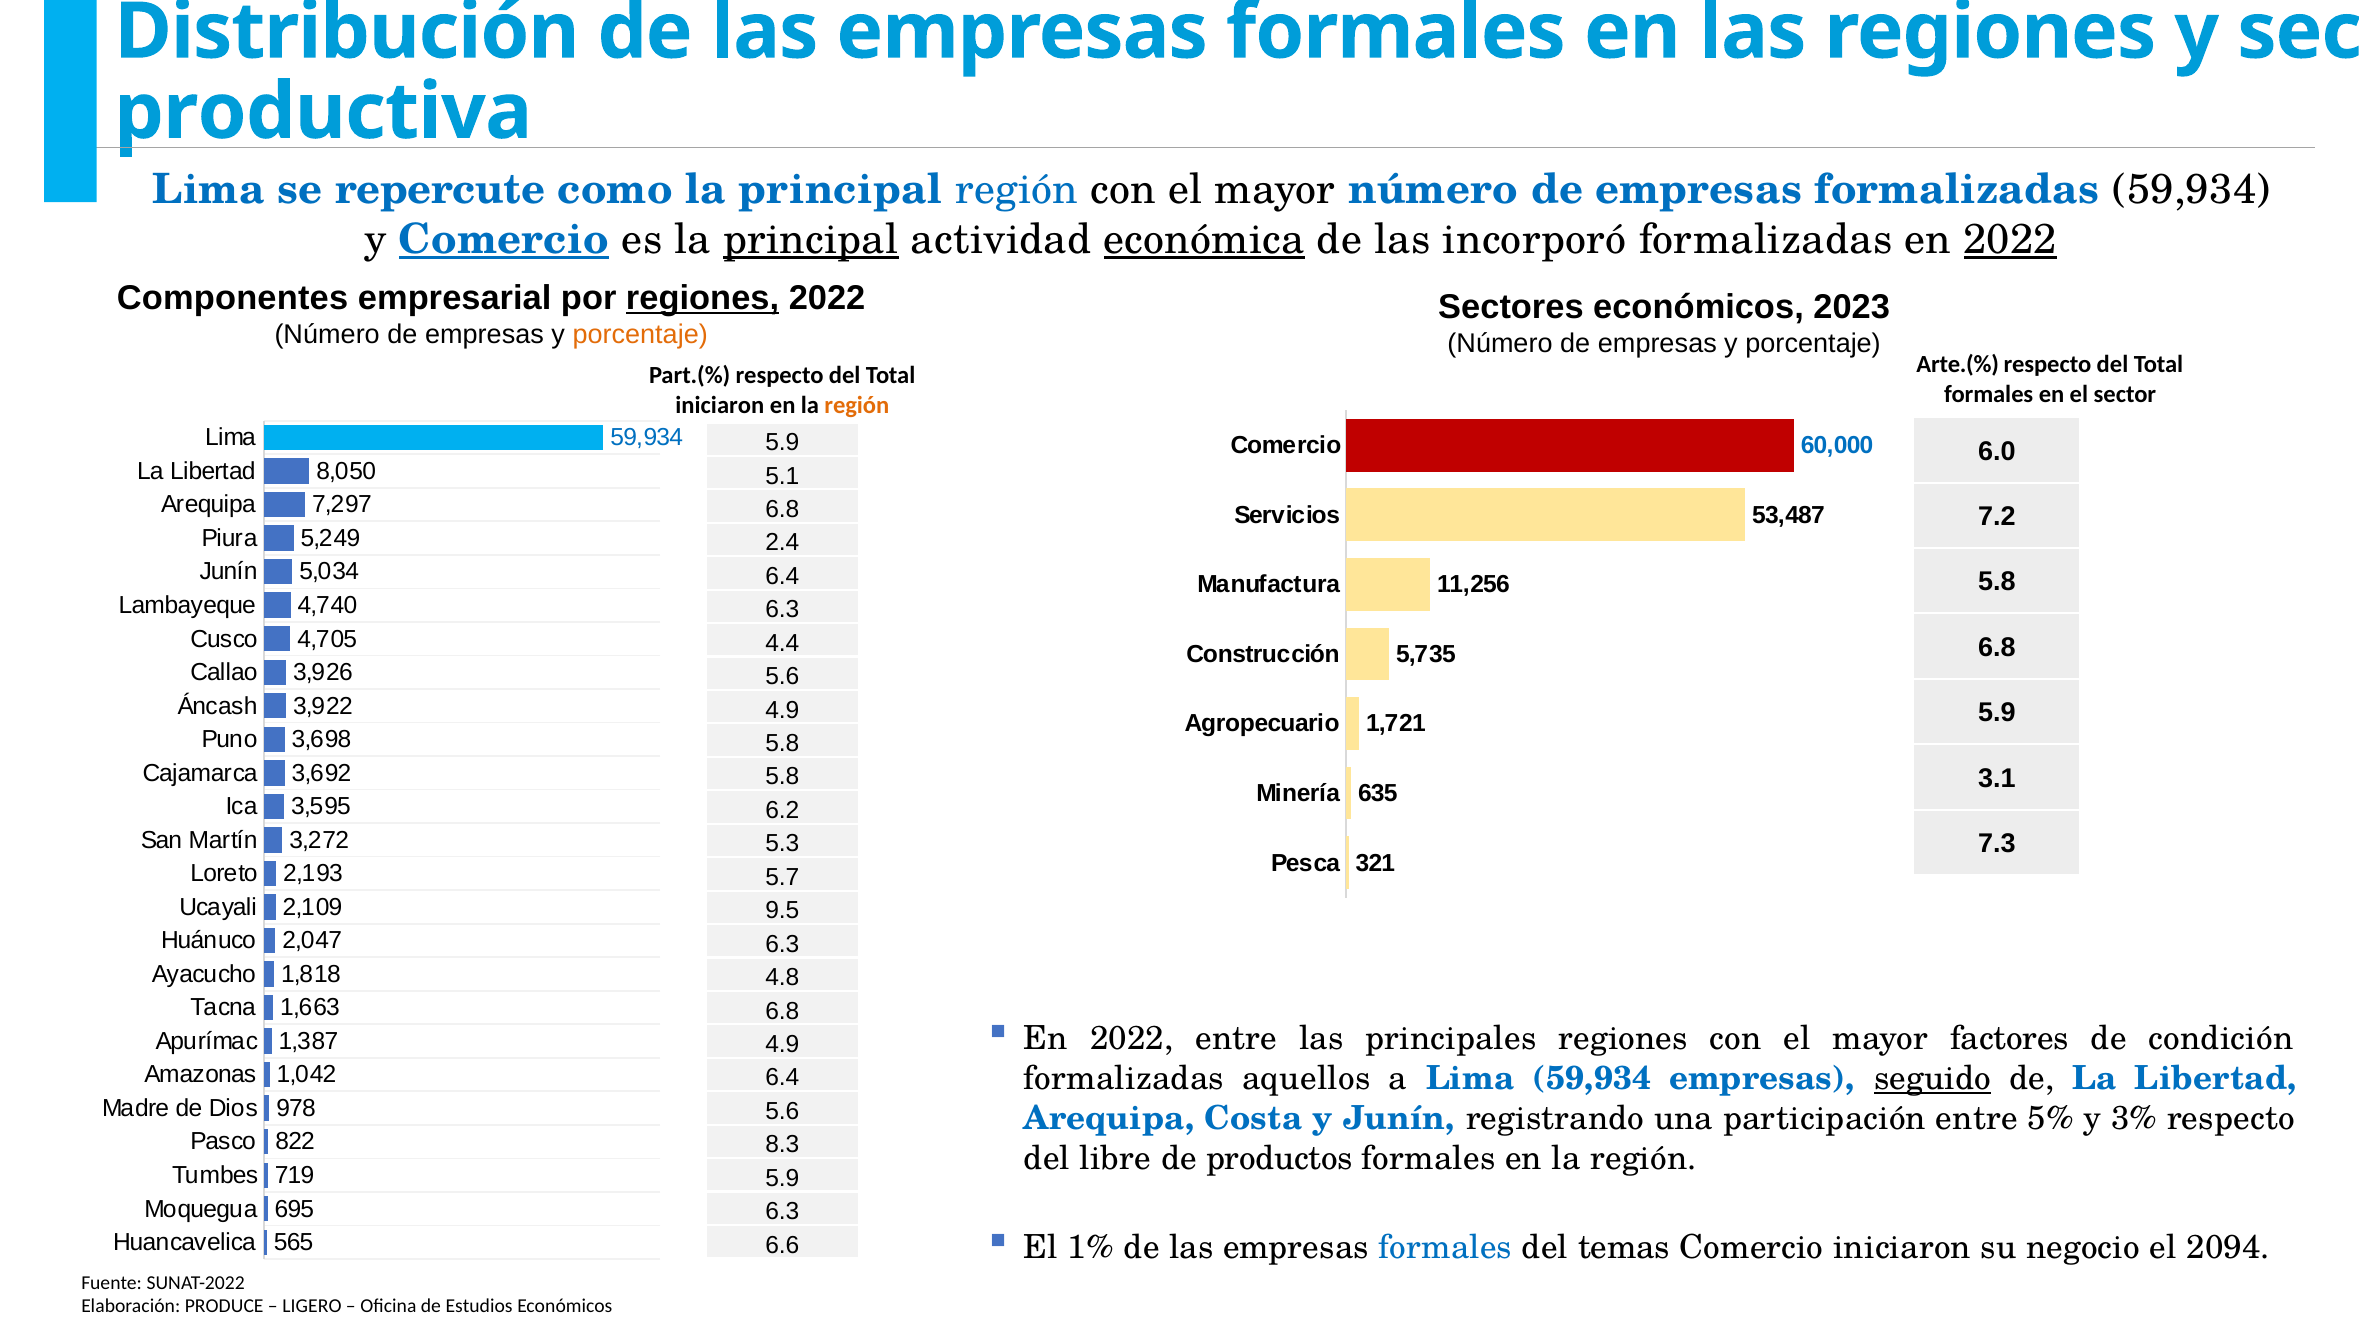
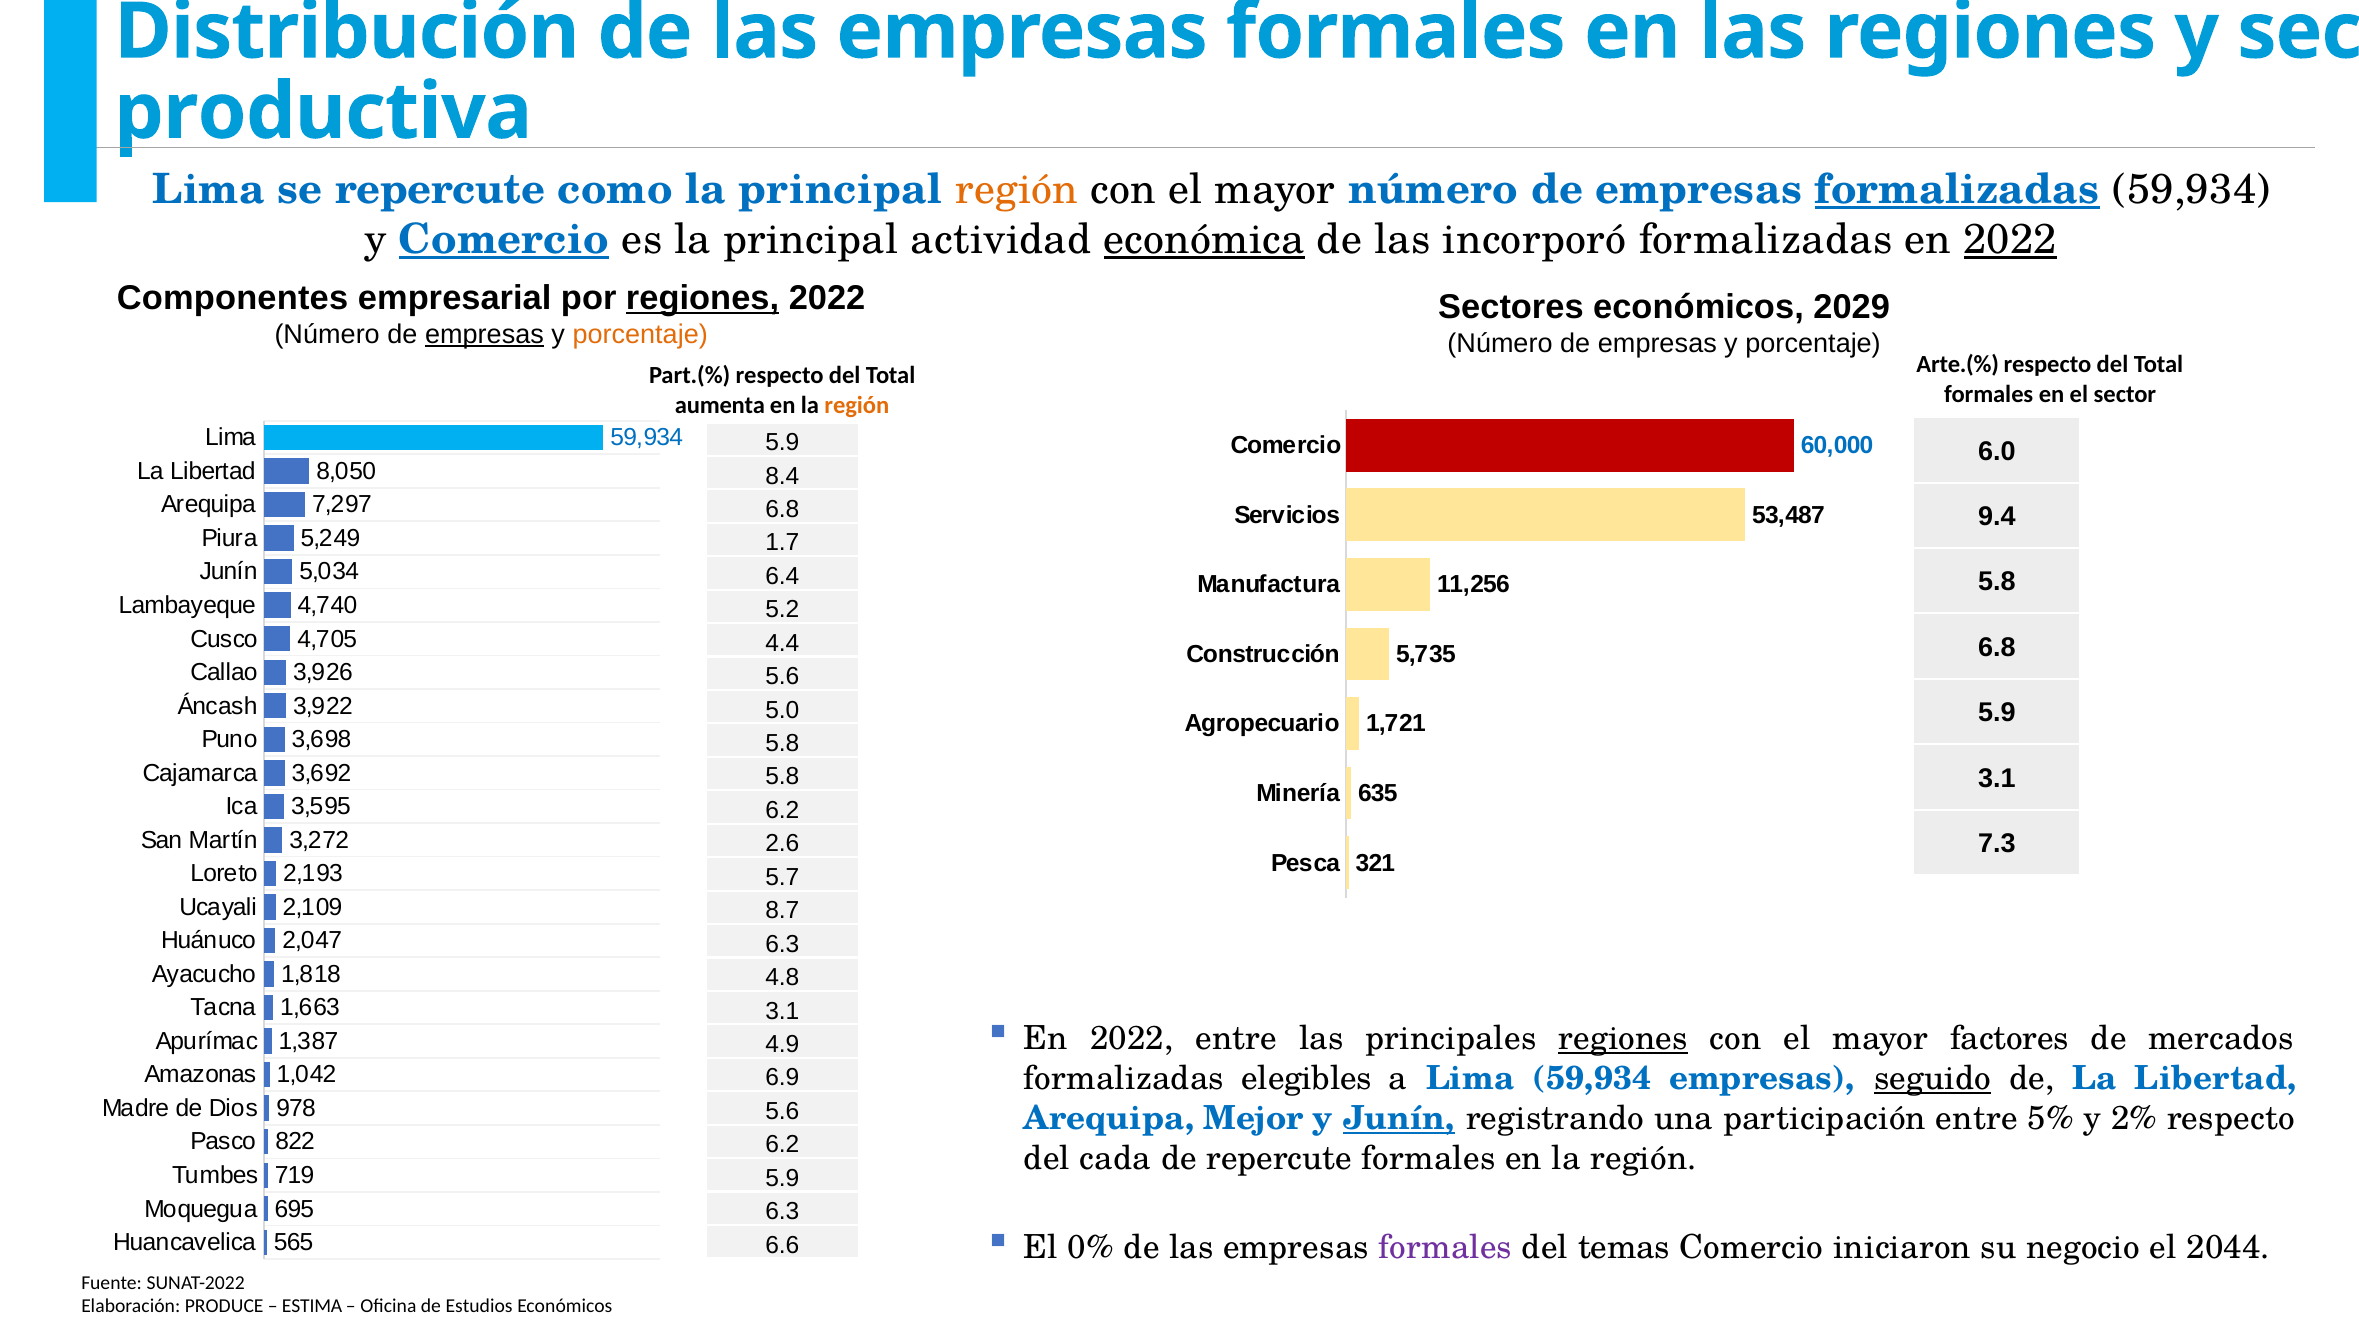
región at (1017, 190) colour: blue -> orange
formalizadas at (1957, 190) underline: none -> present
principal at (811, 240) underline: present -> none
2023: 2023 -> 2029
empresas at (484, 335) underline: none -> present
iniciaron at (720, 405): iniciaron -> aumenta
5.1: 5.1 -> 8.4
7.2: 7.2 -> 9.4
2.4: 2.4 -> 1.7
6.3 at (782, 610): 6.3 -> 5.2
4.9 at (782, 710): 4.9 -> 5.0
5.3: 5.3 -> 2.6
9.5: 9.5 -> 8.7
6.8 at (782, 1011): 6.8 -> 3.1
regiones at (1623, 1039) underline: none -> present
condición: condición -> mercados
6.4 at (782, 1078): 6.4 -> 6.9
aquellos: aquellos -> elegibles
Costa: Costa -> Mejor
Junín at (1399, 1118) underline: none -> present
3%: 3% -> 2%
8.3 at (782, 1145): 8.3 -> 6.2
libre: libre -> cada
de productos: productos -> repercute
1%: 1% -> 0%
formales at (1445, 1248) colour: blue -> purple
2094: 2094 -> 2044
LIGERO: LIGERO -> ESTIMA
